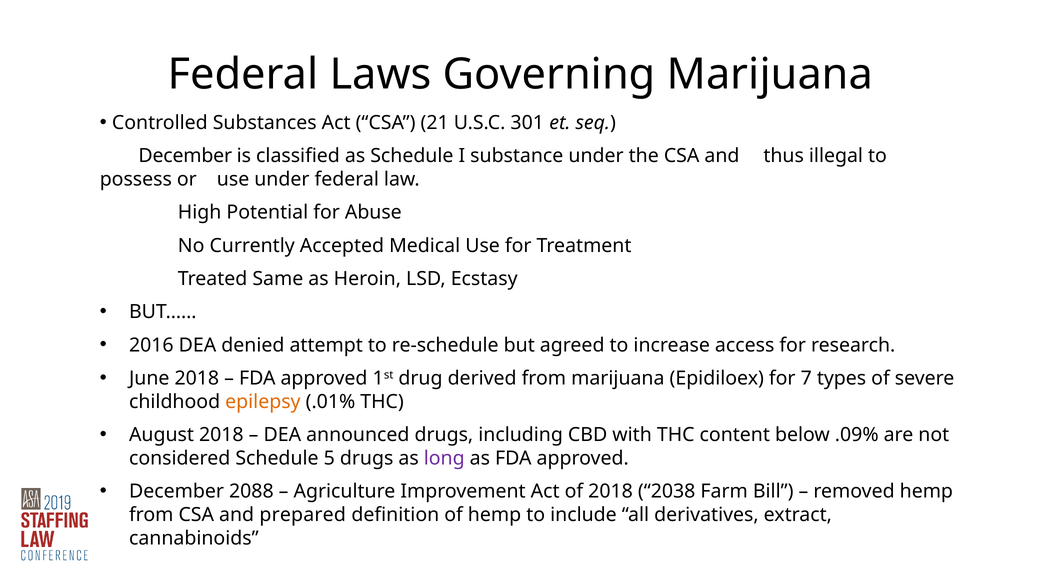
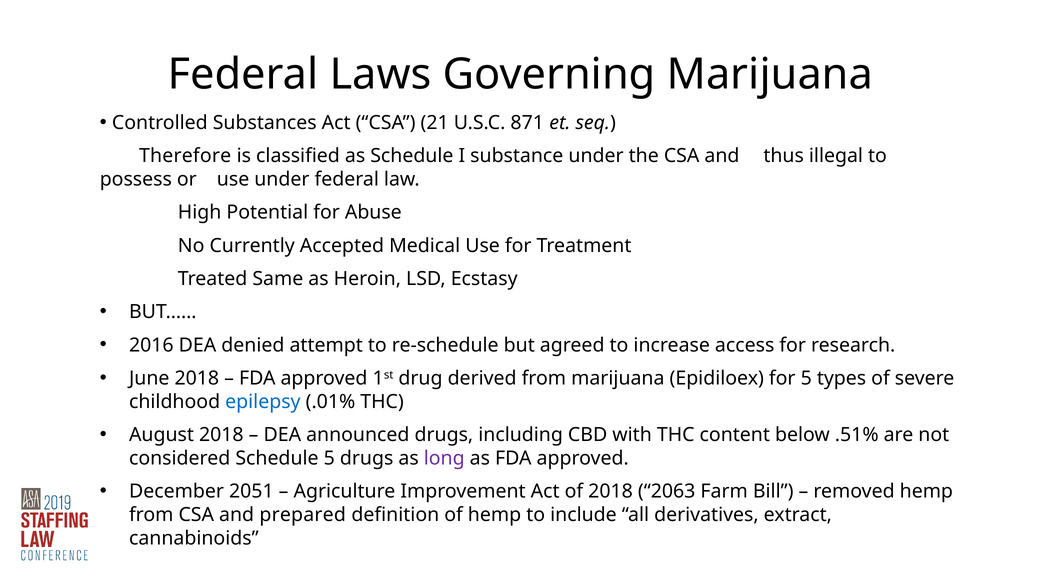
301: 301 -> 871
December at (185, 156): December -> Therefore
for 7: 7 -> 5
epilepsy colour: orange -> blue
.09%: .09% -> .51%
2088: 2088 -> 2051
2038: 2038 -> 2063
